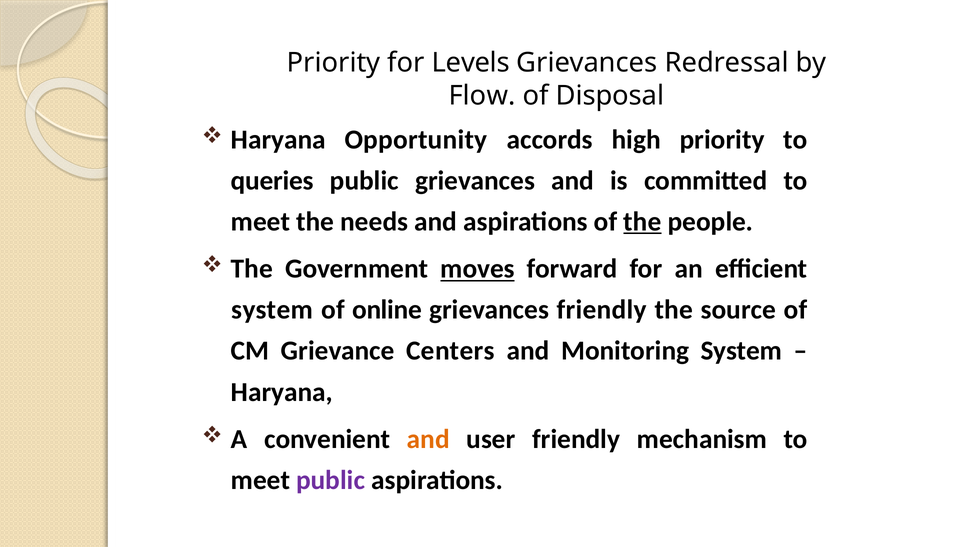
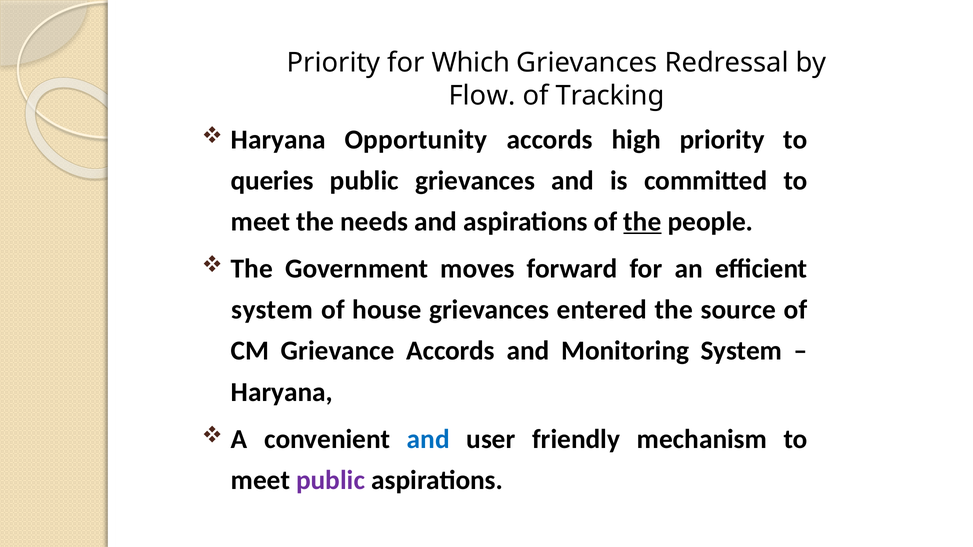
Levels: Levels -> Which
Disposal: Disposal -> Tracking
moves underline: present -> none
online: online -> house
grievances friendly: friendly -> entered
Grievance Centers: Centers -> Accords
and at (428, 439) colour: orange -> blue
